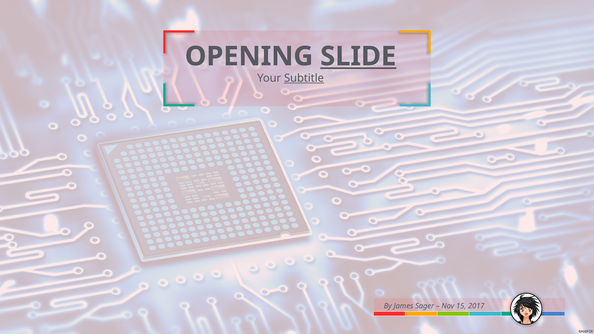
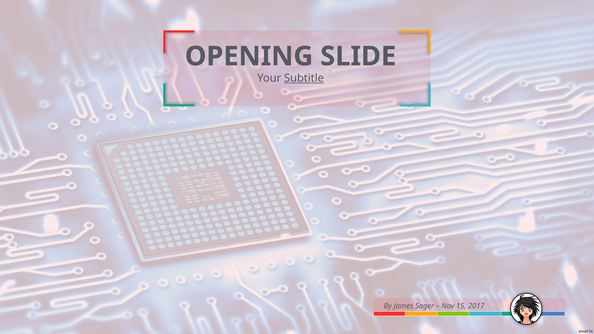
SLIDE underline: present -> none
